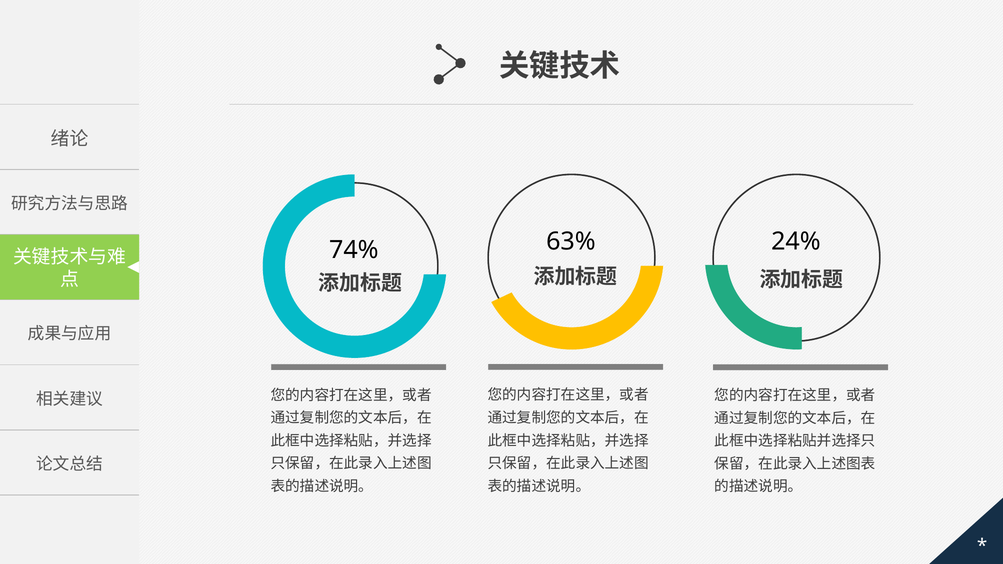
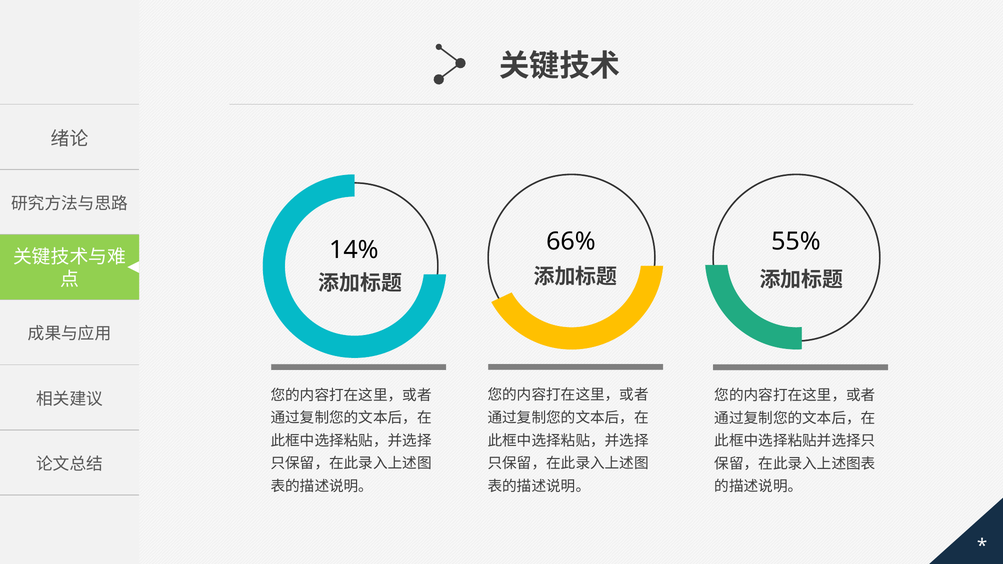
63%: 63% -> 66%
24%: 24% -> 55%
74%: 74% -> 14%
